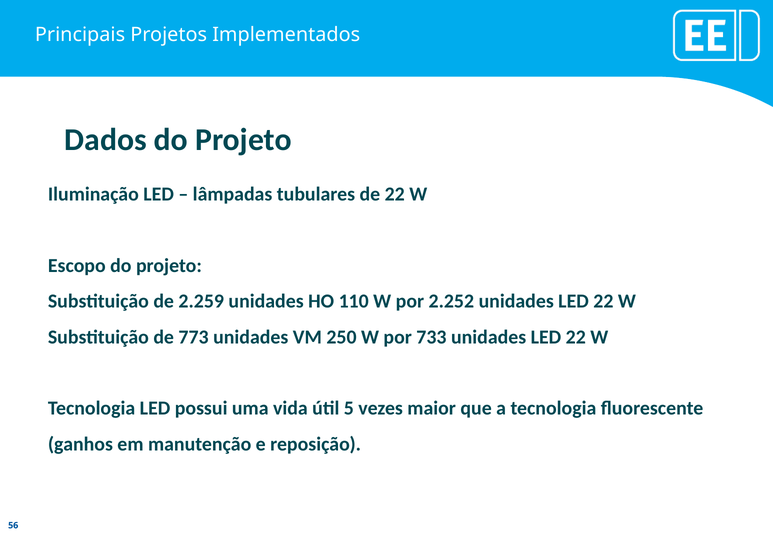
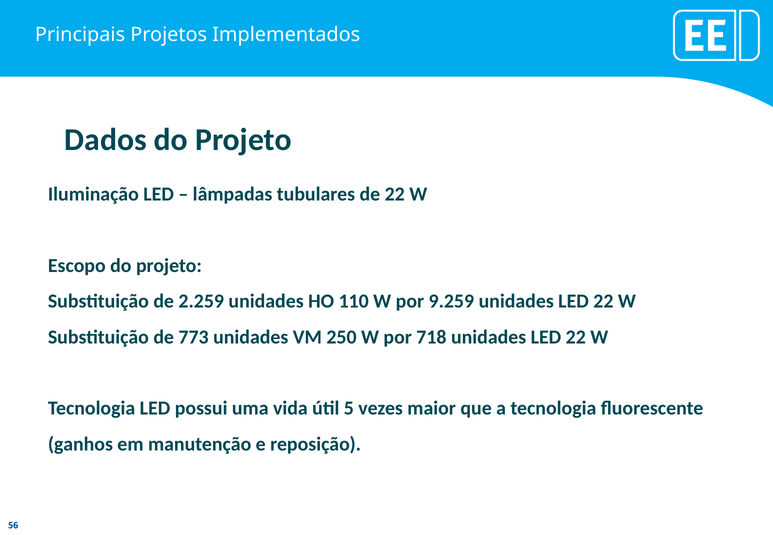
2.252: 2.252 -> 9.259
733: 733 -> 718
